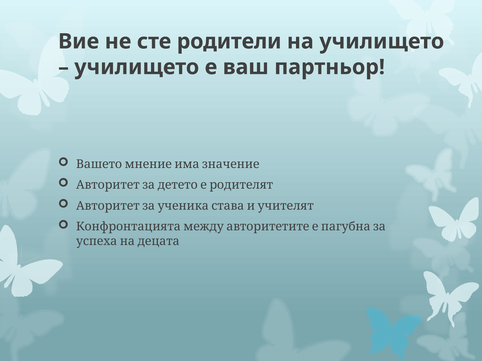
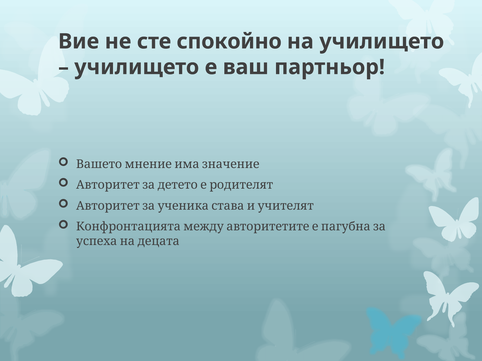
родители: родители -> спокойно
